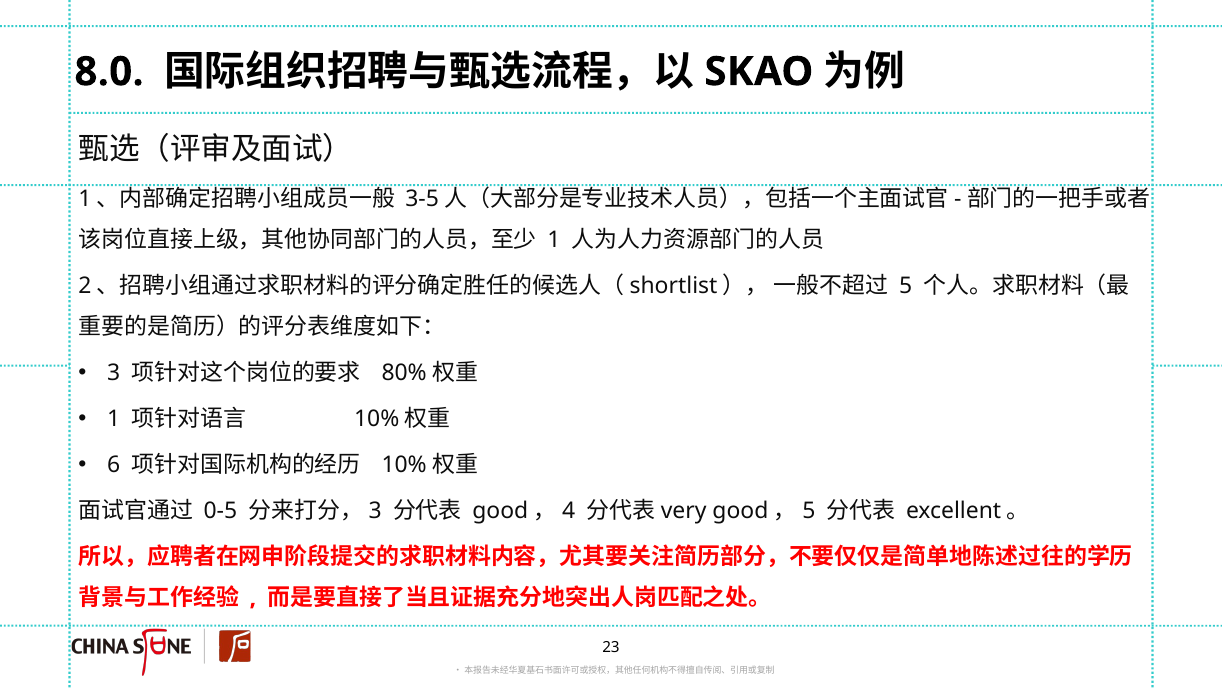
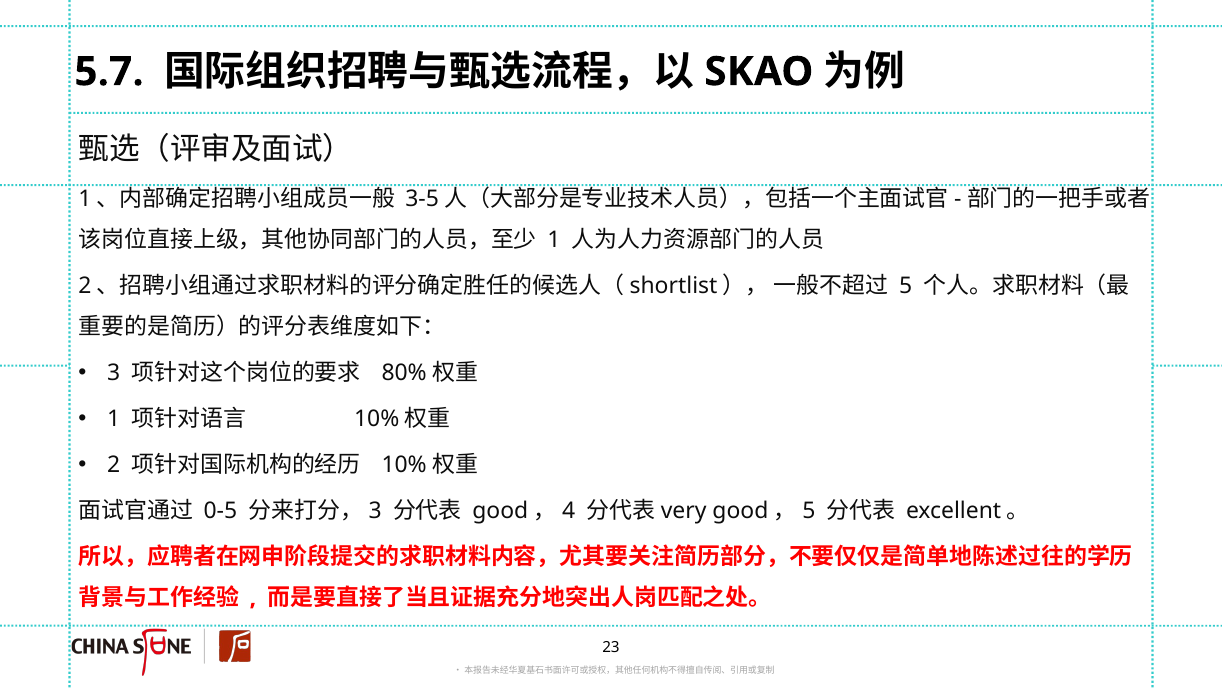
8.0: 8.0 -> 5.7
6: 6 -> 2
